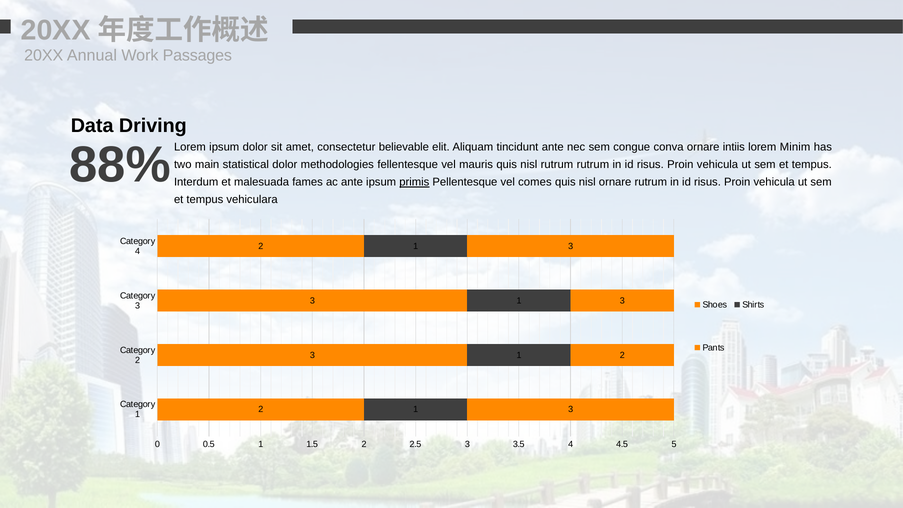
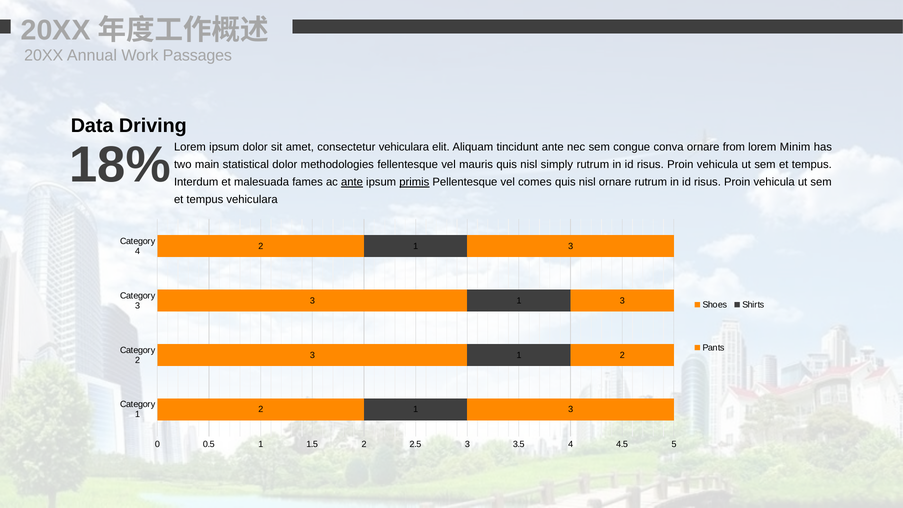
88%: 88% -> 18%
consectetur believable: believable -> vehiculara
intiis: intiis -> from
nisl rutrum: rutrum -> simply
ante at (352, 182) underline: none -> present
